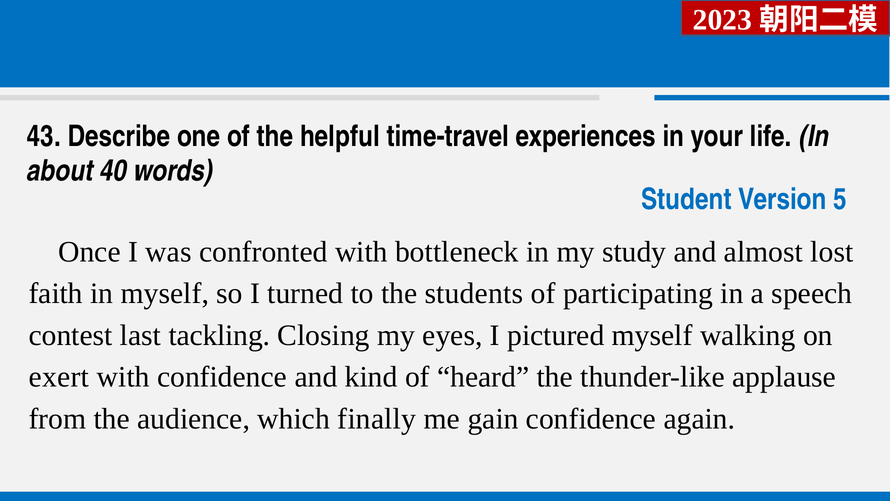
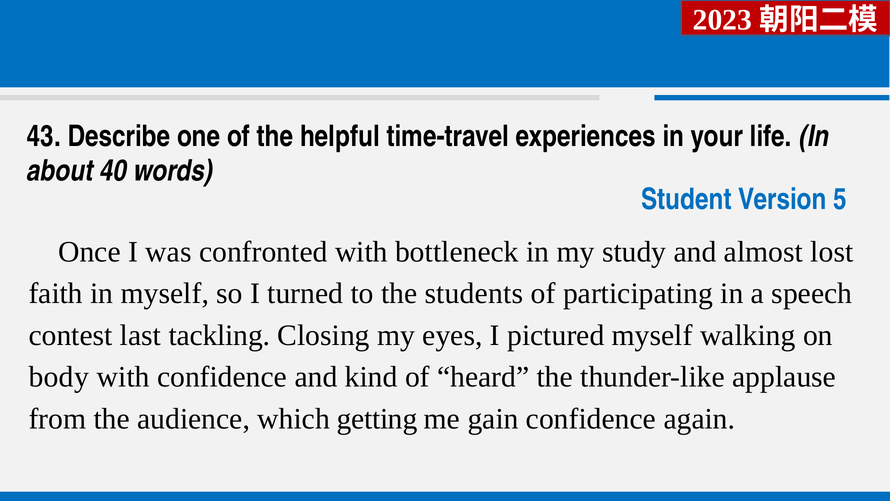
exert: exert -> body
finally: finally -> getting
